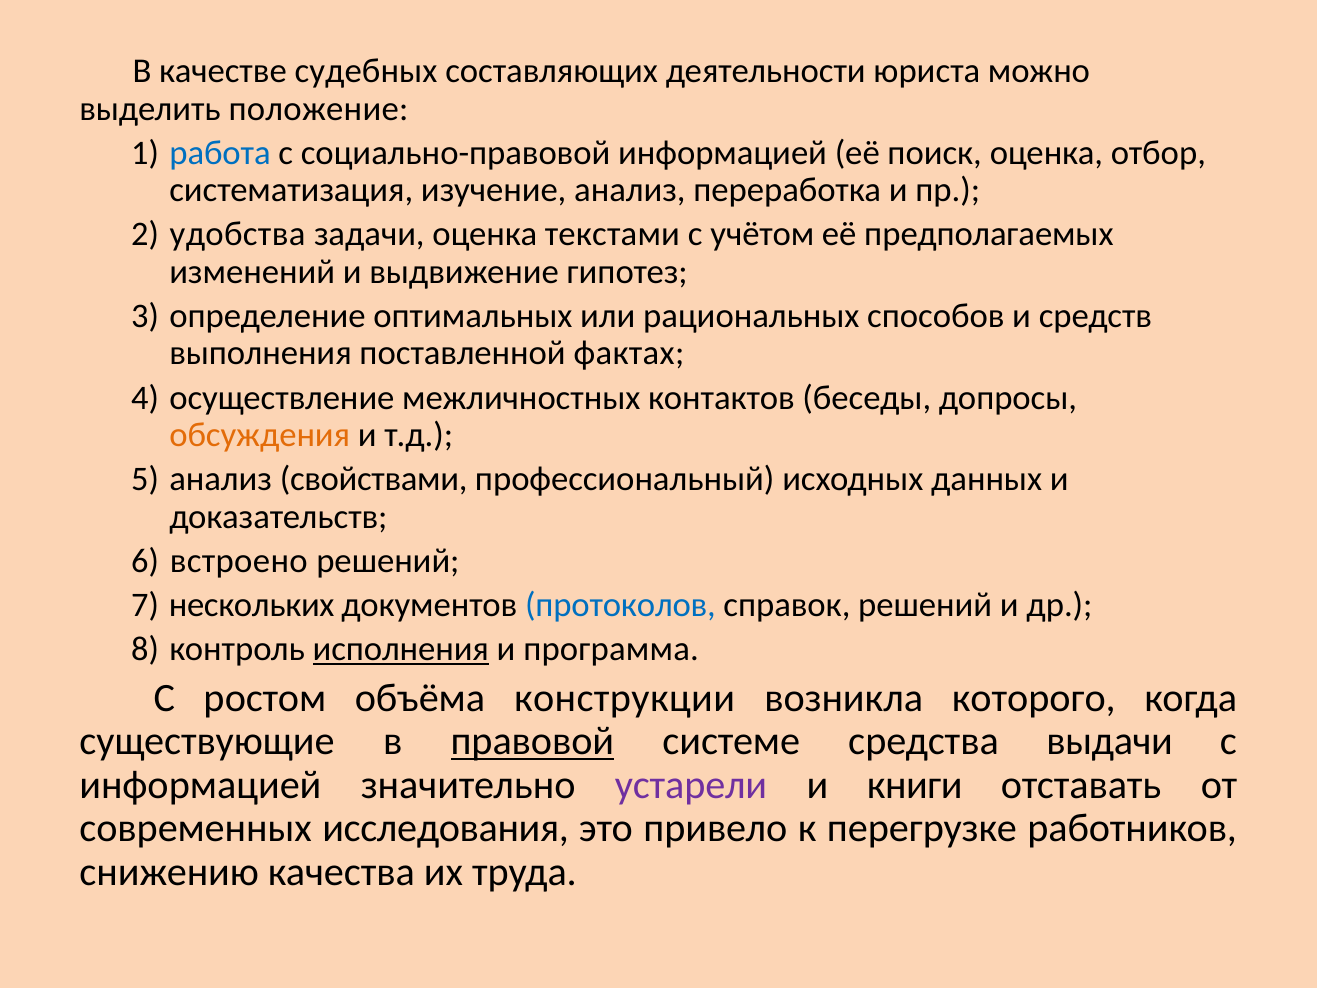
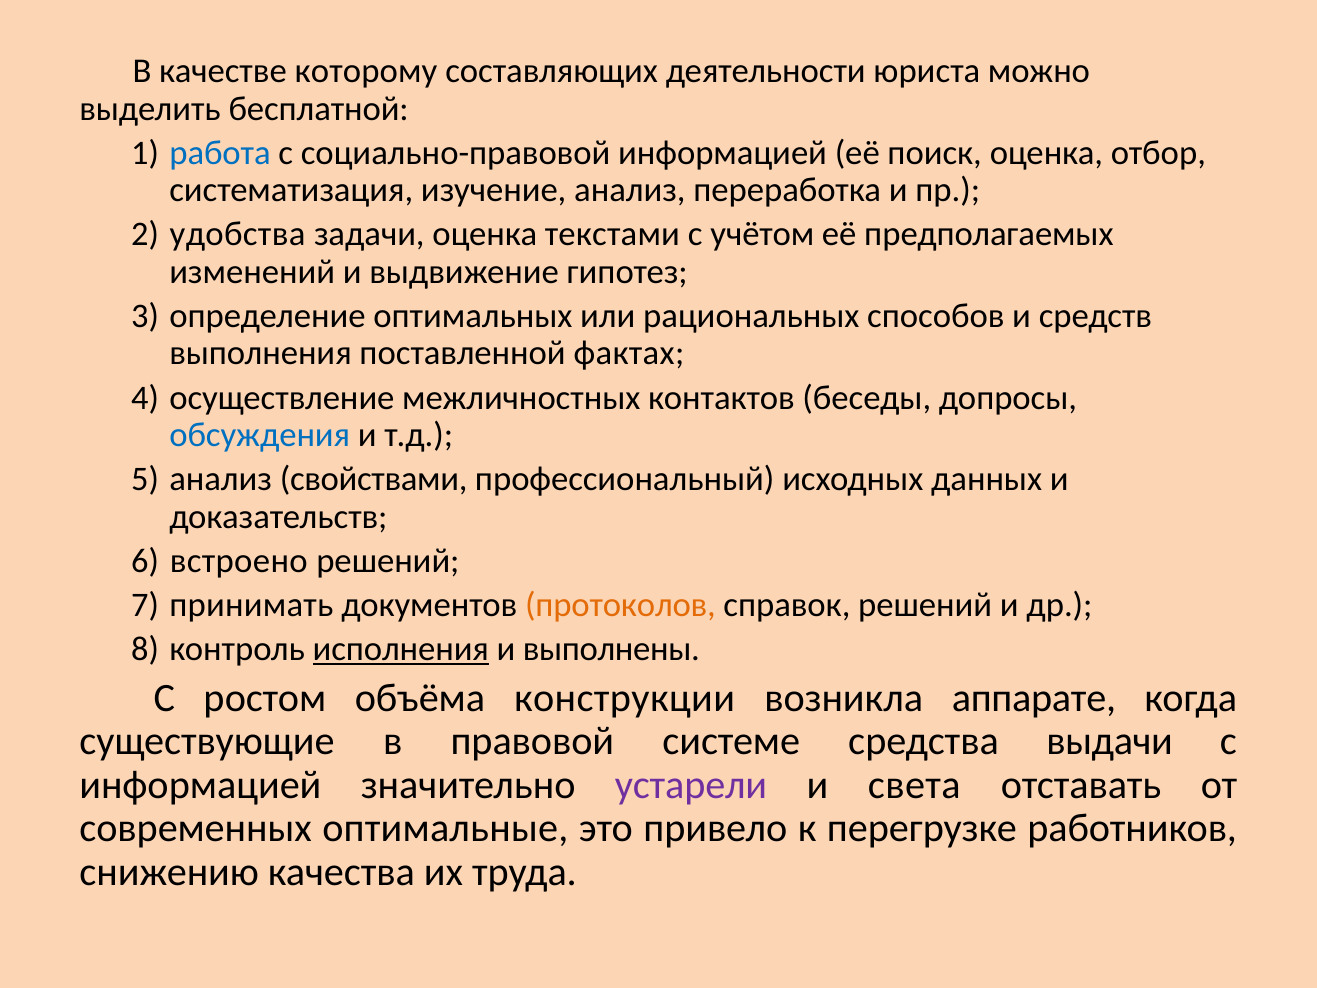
судебных: судебных -> которому
положение: положение -> бесплатной
обсуждения colour: orange -> blue
нескольких: нескольких -> принимать
протоколов colour: blue -> orange
программа: программа -> выполнены
которого: которого -> аппарате
правовой underline: present -> none
книги: книги -> света
исследования: исследования -> оптимальные
